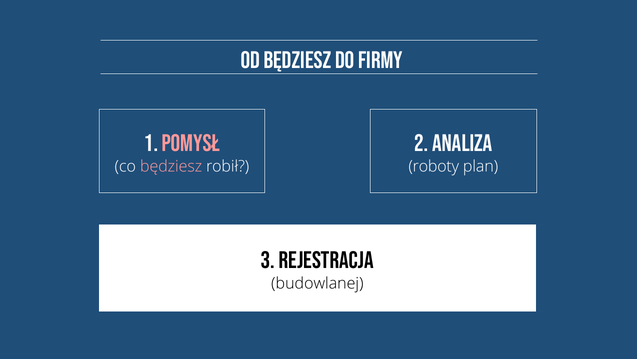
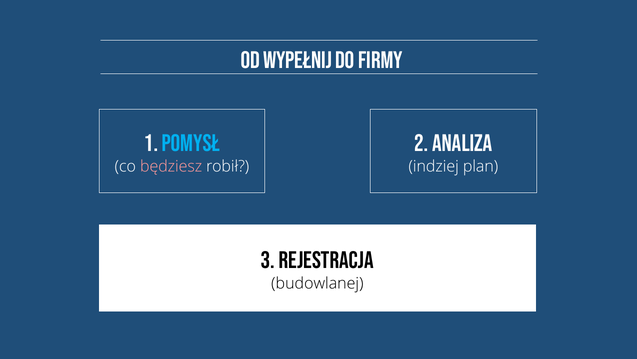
od będziesz: będziesz -> wypełnij
pomysł colour: pink -> light blue
roboty: roboty -> indziej
